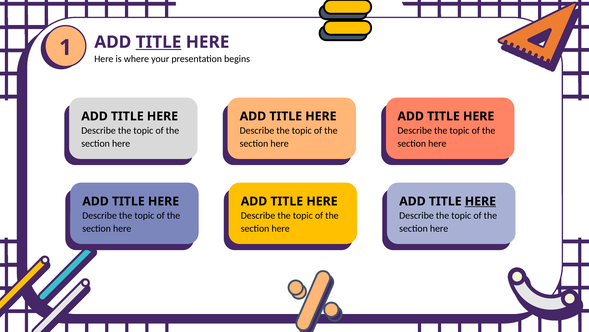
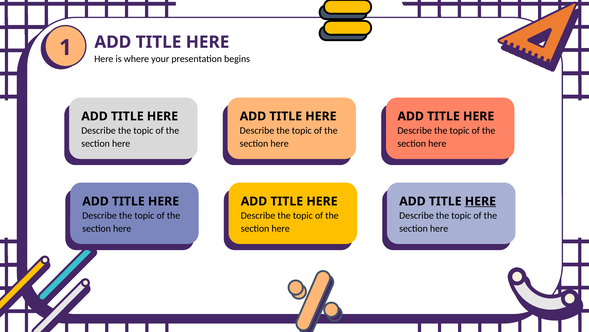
TITLE at (159, 42) underline: present -> none
